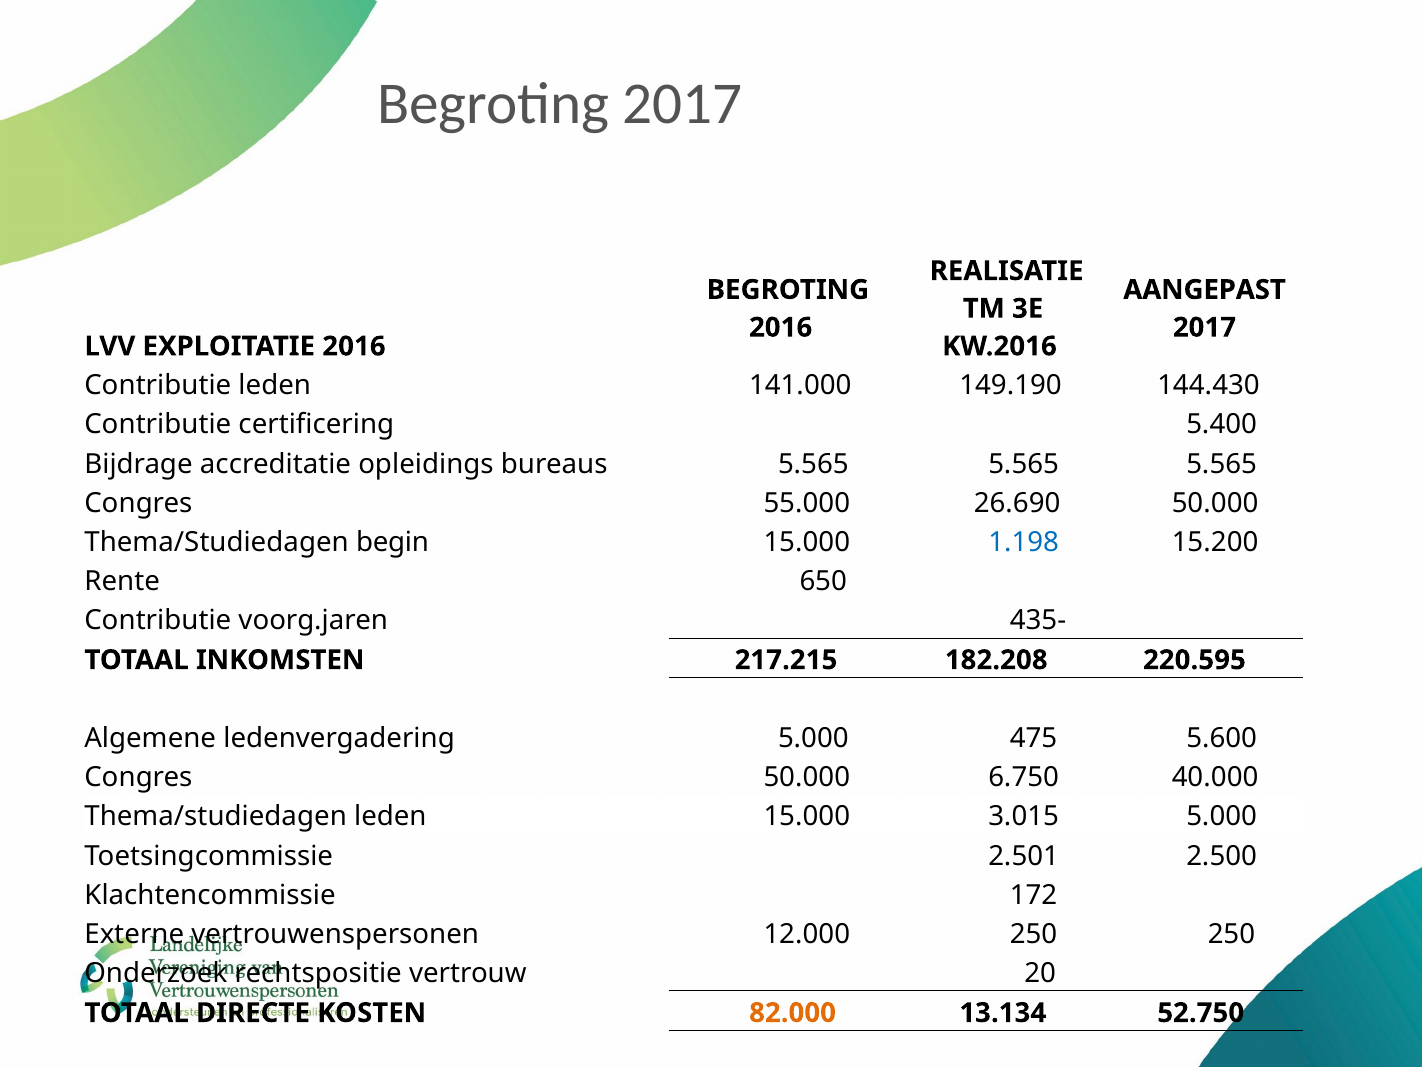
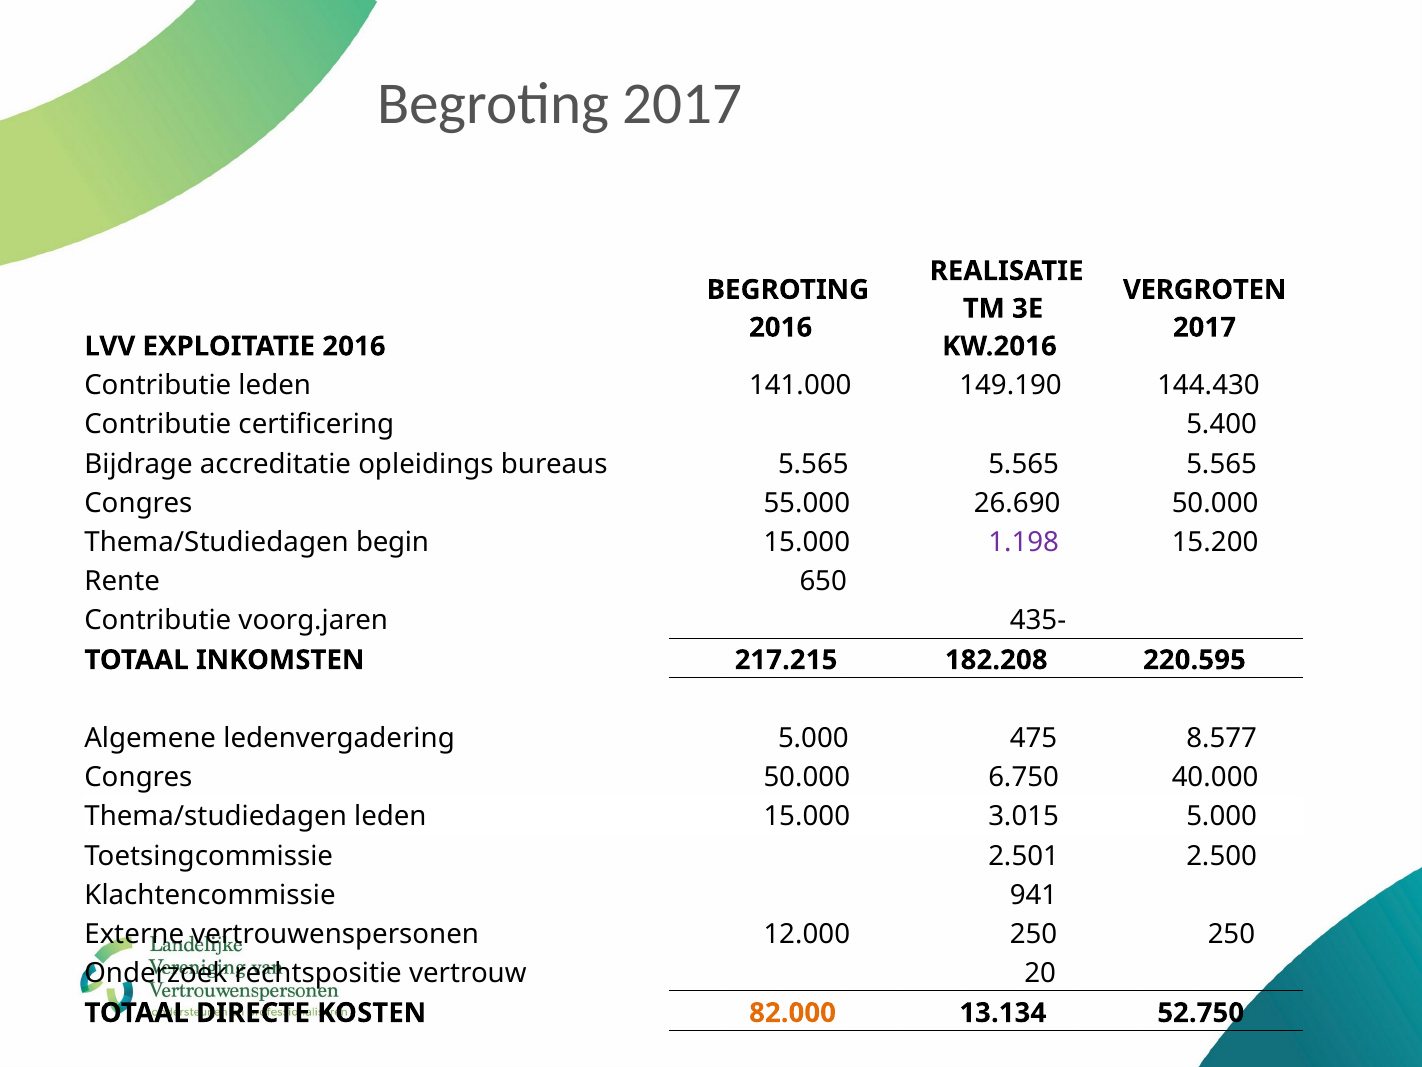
AANGEPAST: AANGEPAST -> VERGROTEN
1.198 colour: blue -> purple
5.600: 5.600 -> 8.577
172: 172 -> 941
